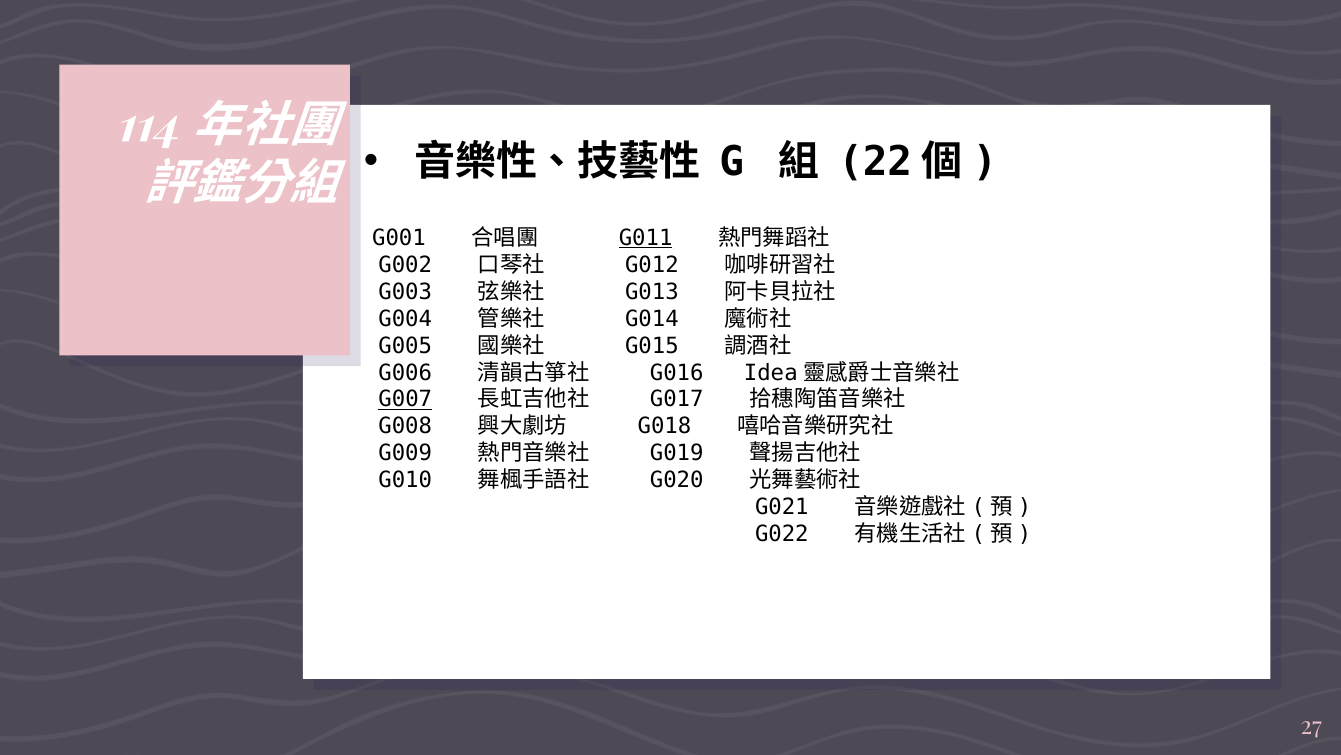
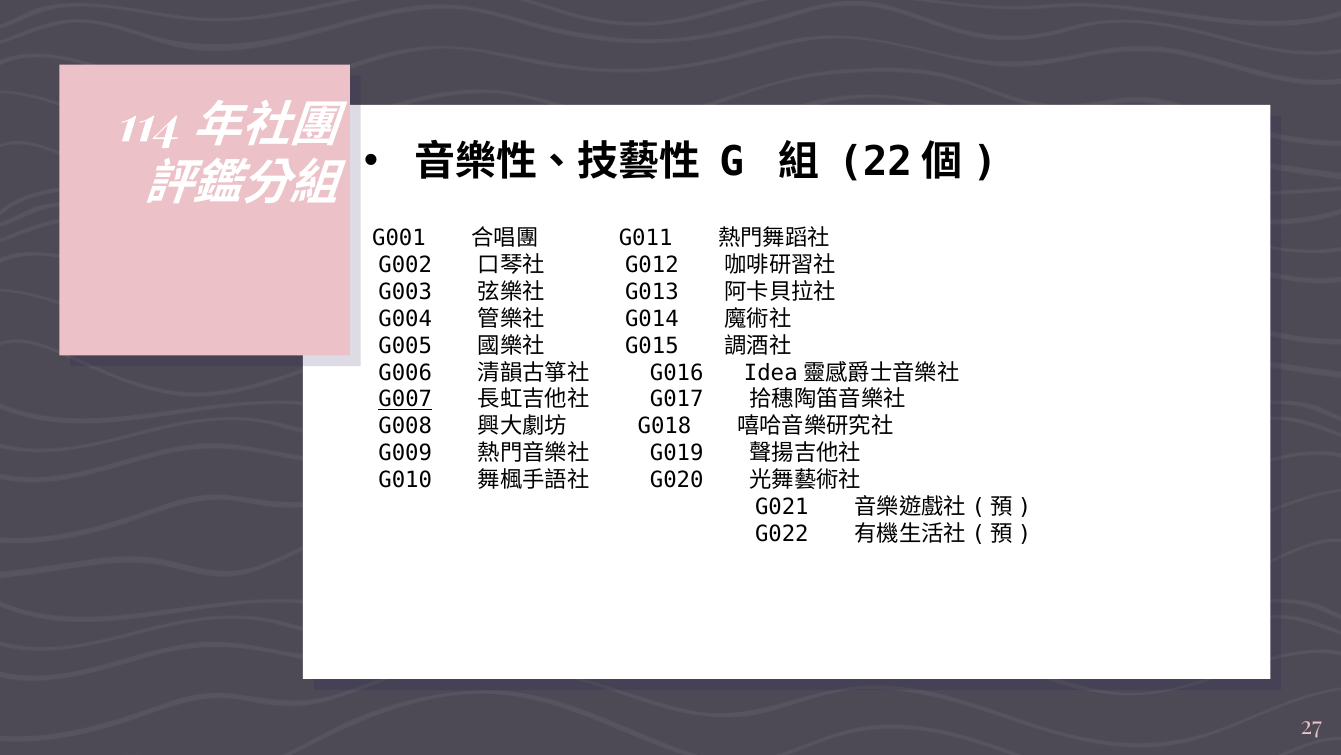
G011 underline: present -> none
